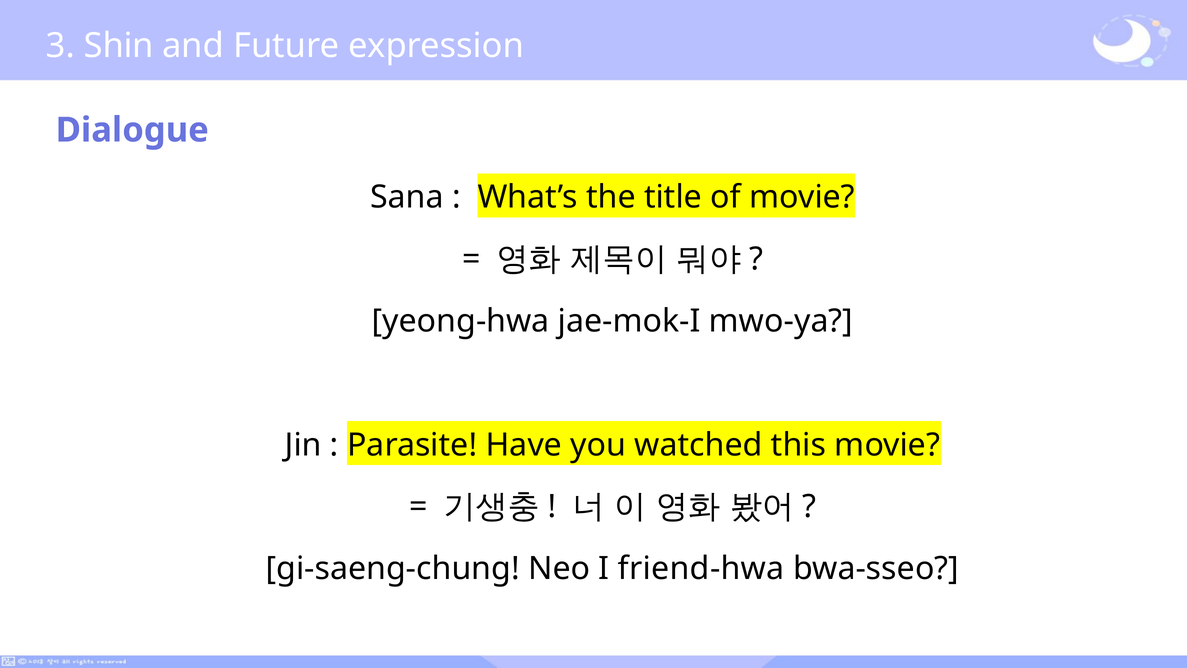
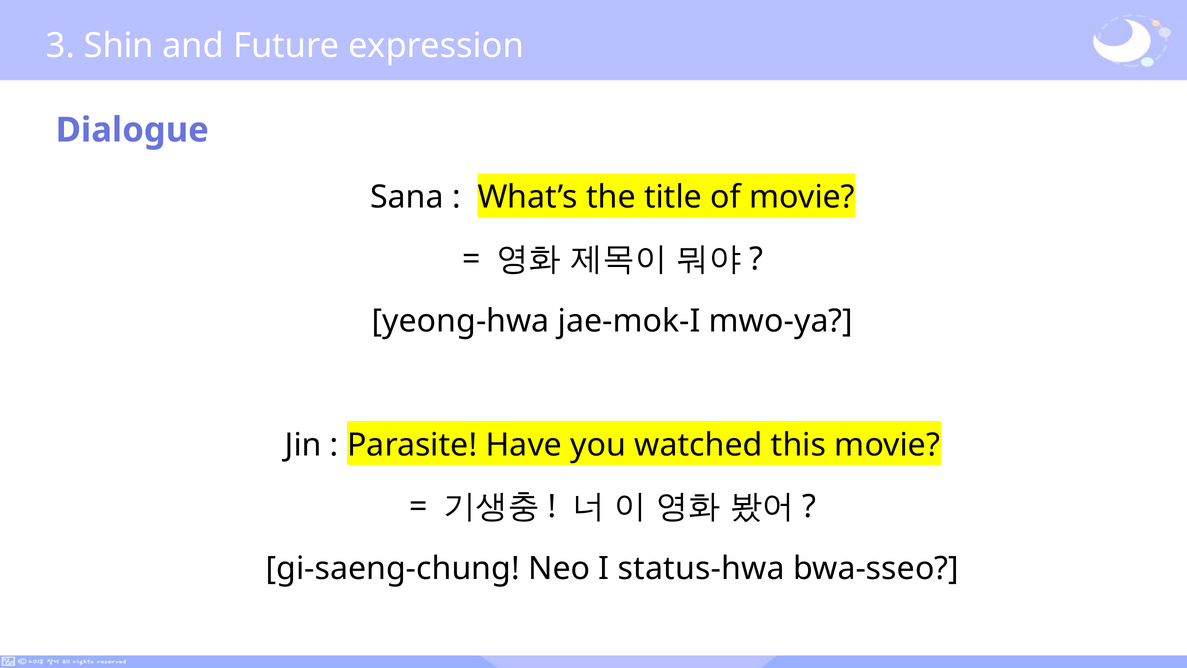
friend-hwa: friend-hwa -> status-hwa
